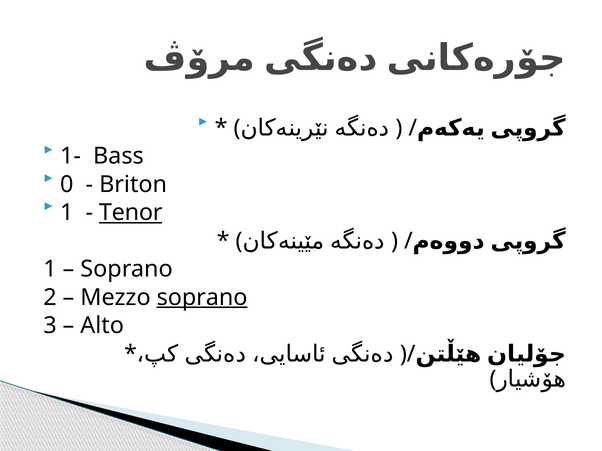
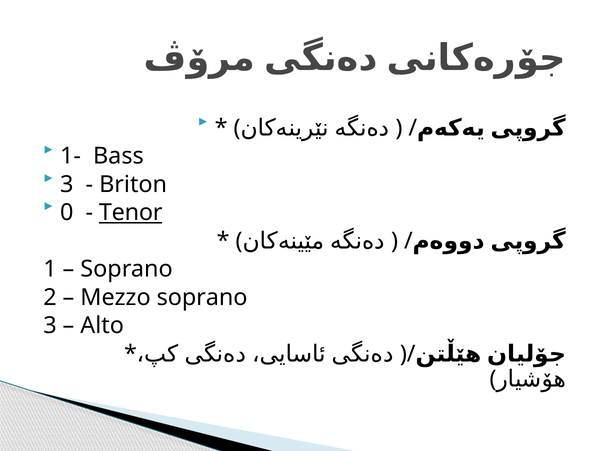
0 at (67, 185): 0 -> 3
1 at (67, 213): 1 -> 0
soprano at (202, 298) underline: present -> none
